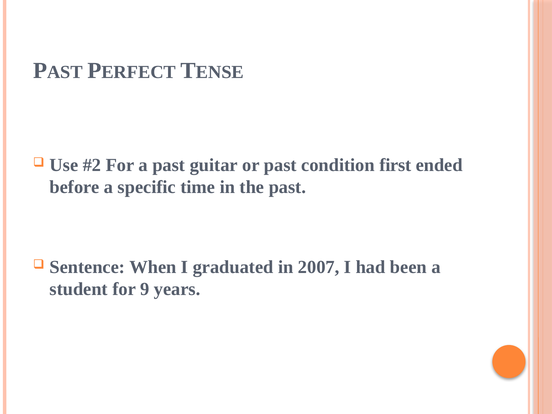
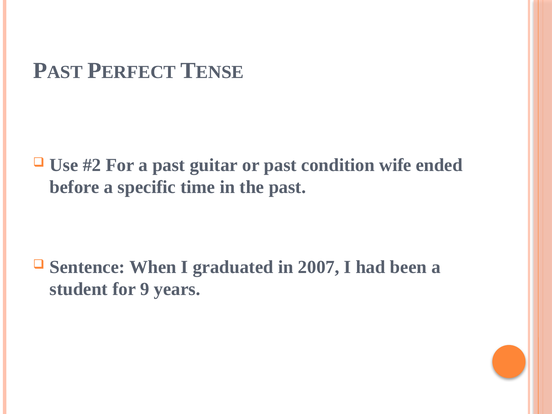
first: first -> wife
